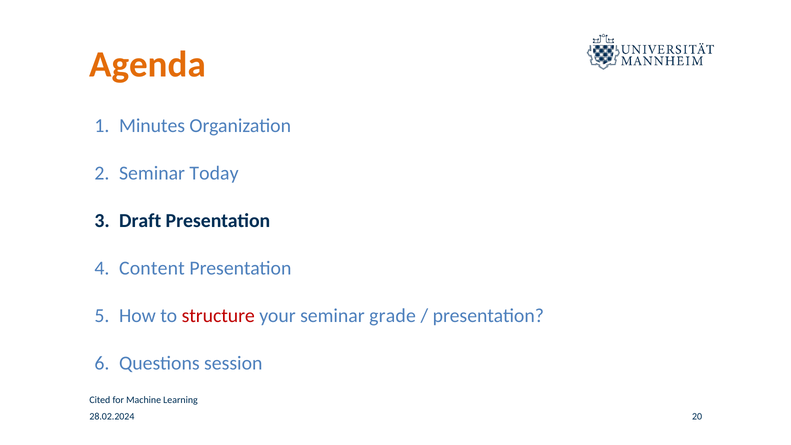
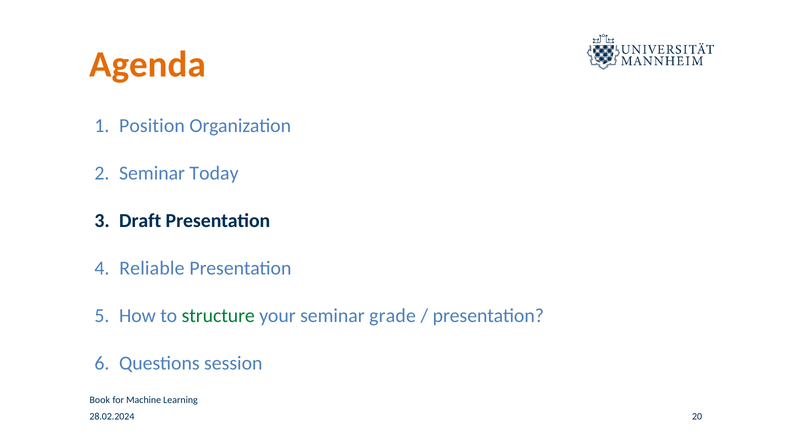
Minutes: Minutes -> Position
Content: Content -> Reliable
structure colour: red -> green
Cited: Cited -> Book
